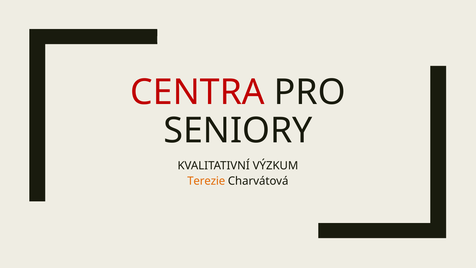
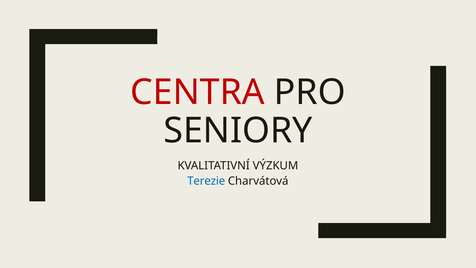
Terezie colour: orange -> blue
